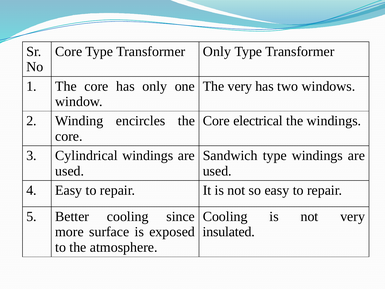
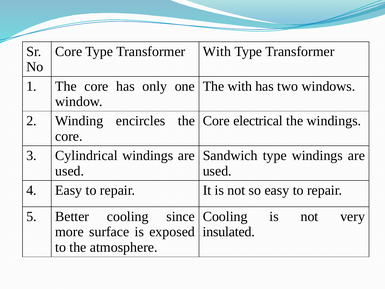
Transformer Only: Only -> With
The very: very -> with
